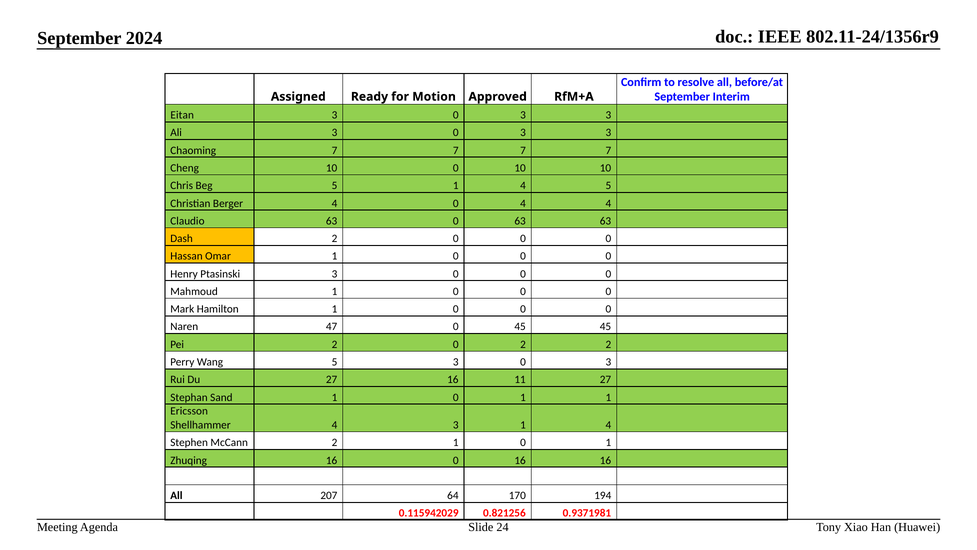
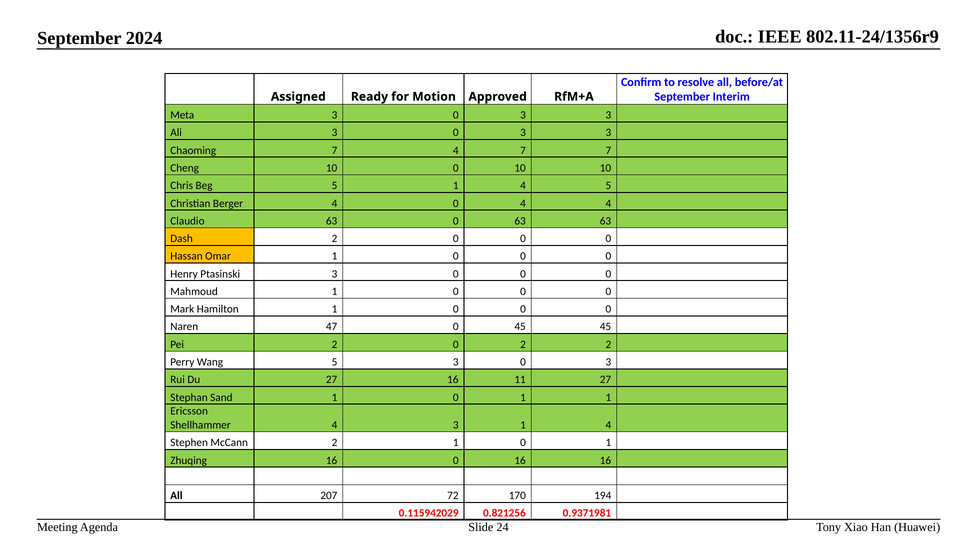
Eitan: Eitan -> Meta
Chaoming 7 7: 7 -> 4
64: 64 -> 72
